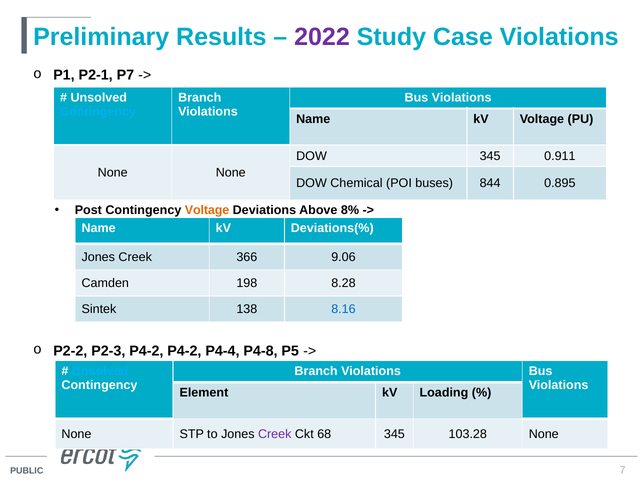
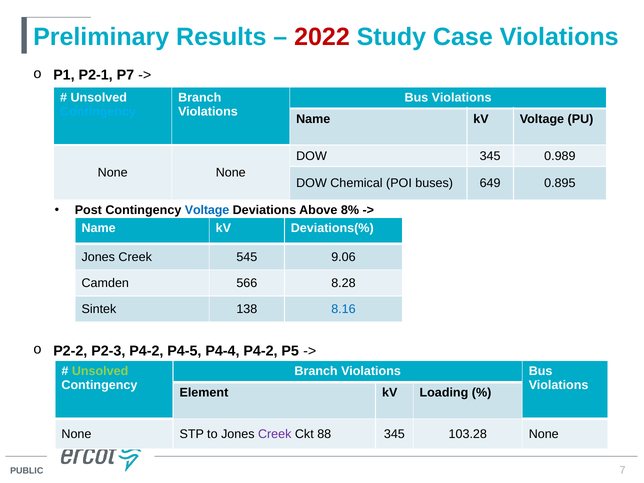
2022 colour: purple -> red
0.911: 0.911 -> 0.989
844: 844 -> 649
Voltage at (207, 210) colour: orange -> blue
366: 366 -> 545
198: 198 -> 566
P4-2 P4-2: P4-2 -> P4-5
P4-4 P4-8: P4-8 -> P4-2
Unsolved at (100, 371) colour: light blue -> light green
68: 68 -> 88
